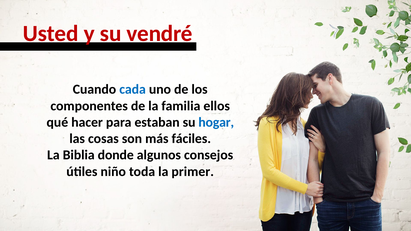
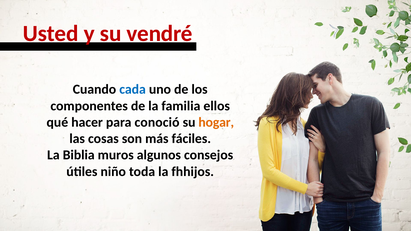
estaban: estaban -> conoció
hogar colour: blue -> orange
donde: donde -> muros
primer: primer -> fhhijos
